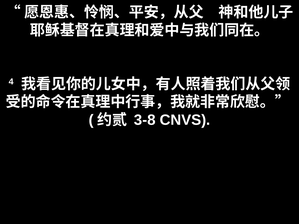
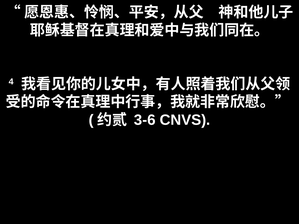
3-8: 3-8 -> 3-6
